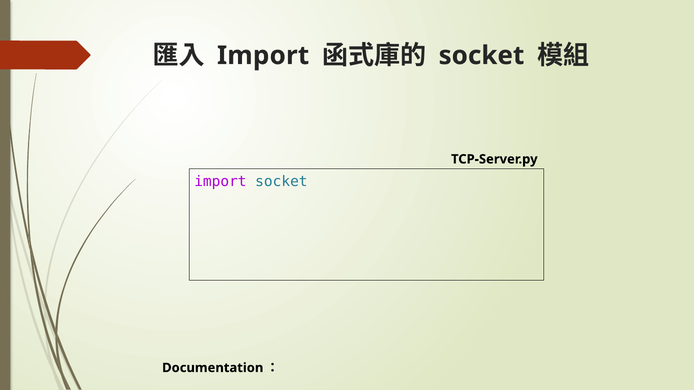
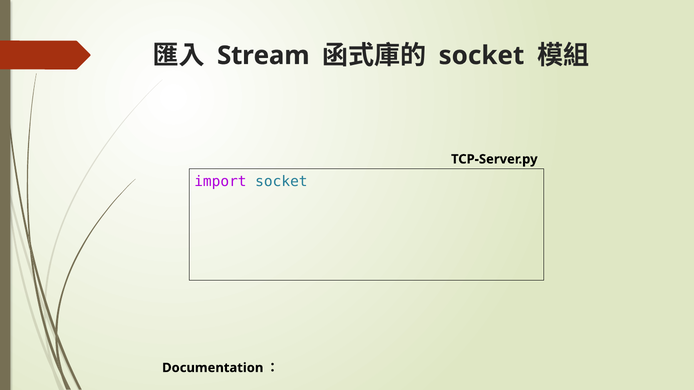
Import at (263, 56): Import -> Stream
